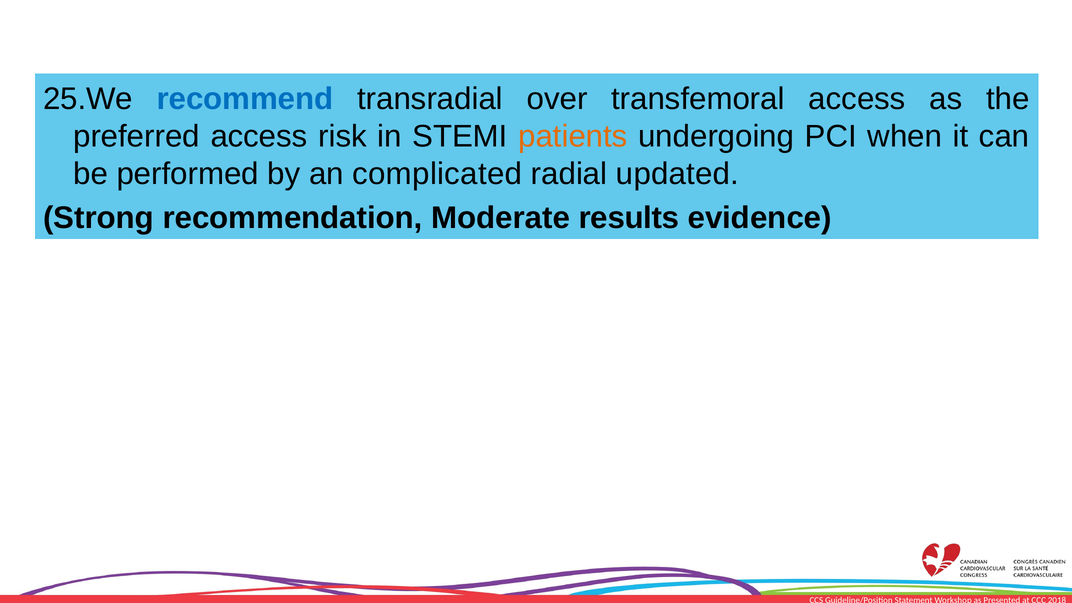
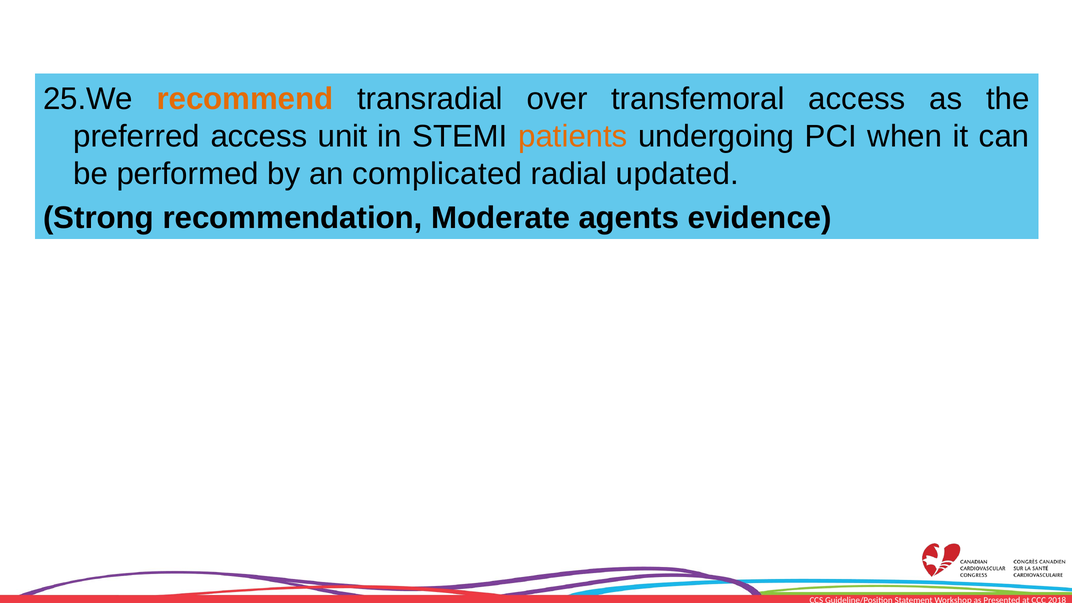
recommend colour: blue -> orange
risk: risk -> unit
results: results -> agents
